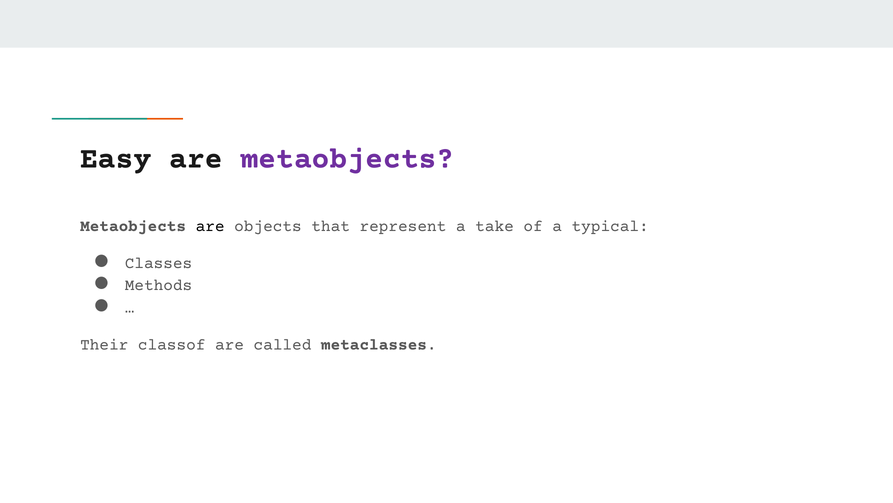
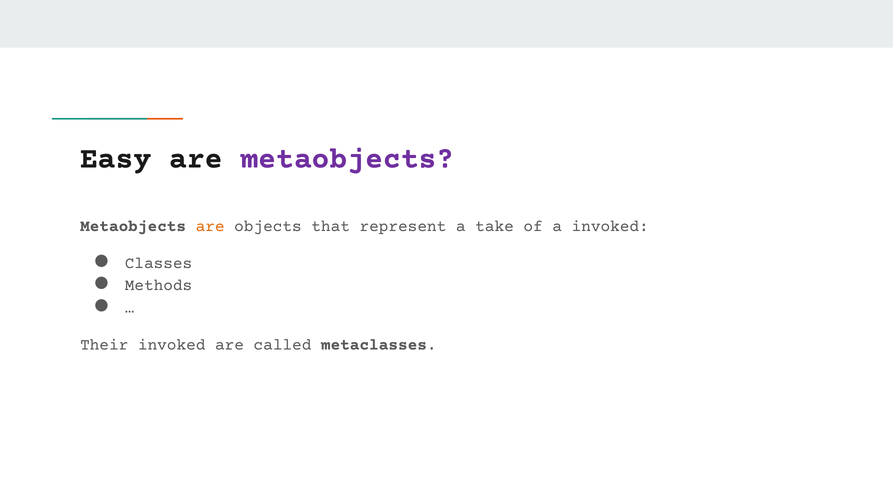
are at (210, 226) colour: black -> orange
a typical: typical -> invoked
Their classof: classof -> invoked
